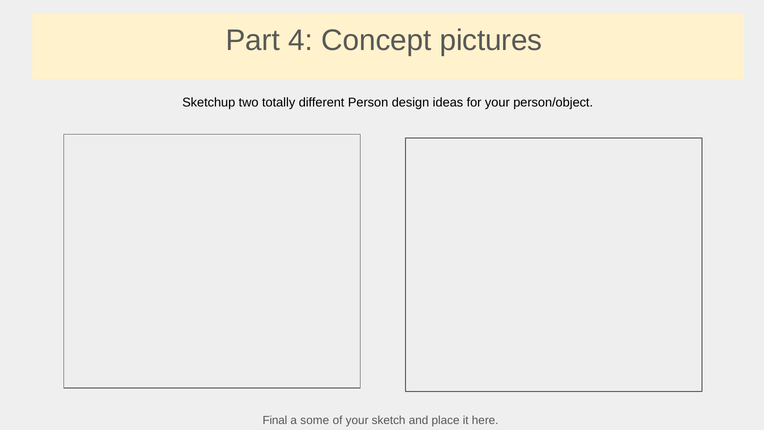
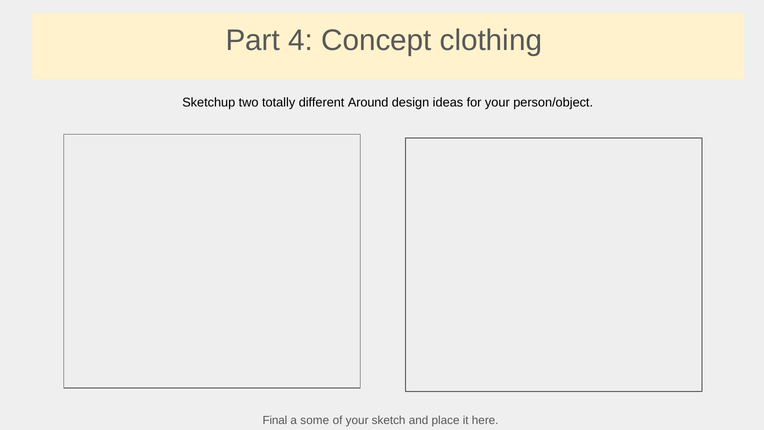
pictures: pictures -> clothing
Person: Person -> Around
